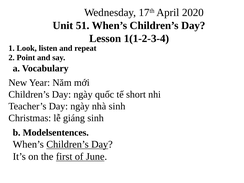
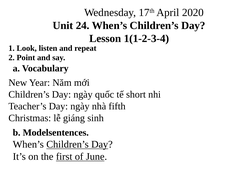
51: 51 -> 24
nhà sinh: sinh -> fifth
